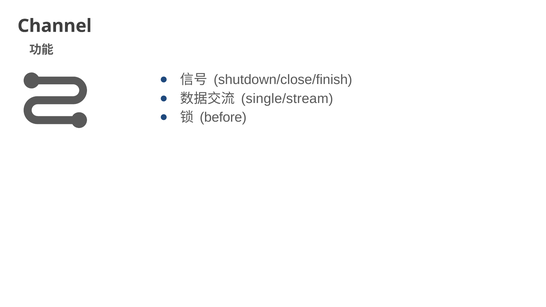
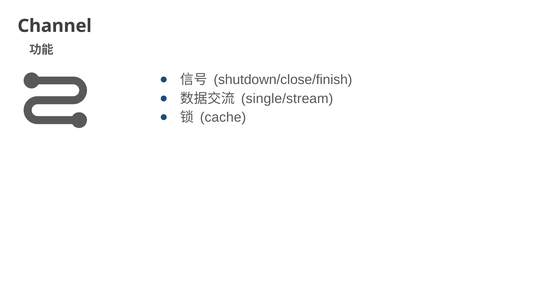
before: before -> cache
